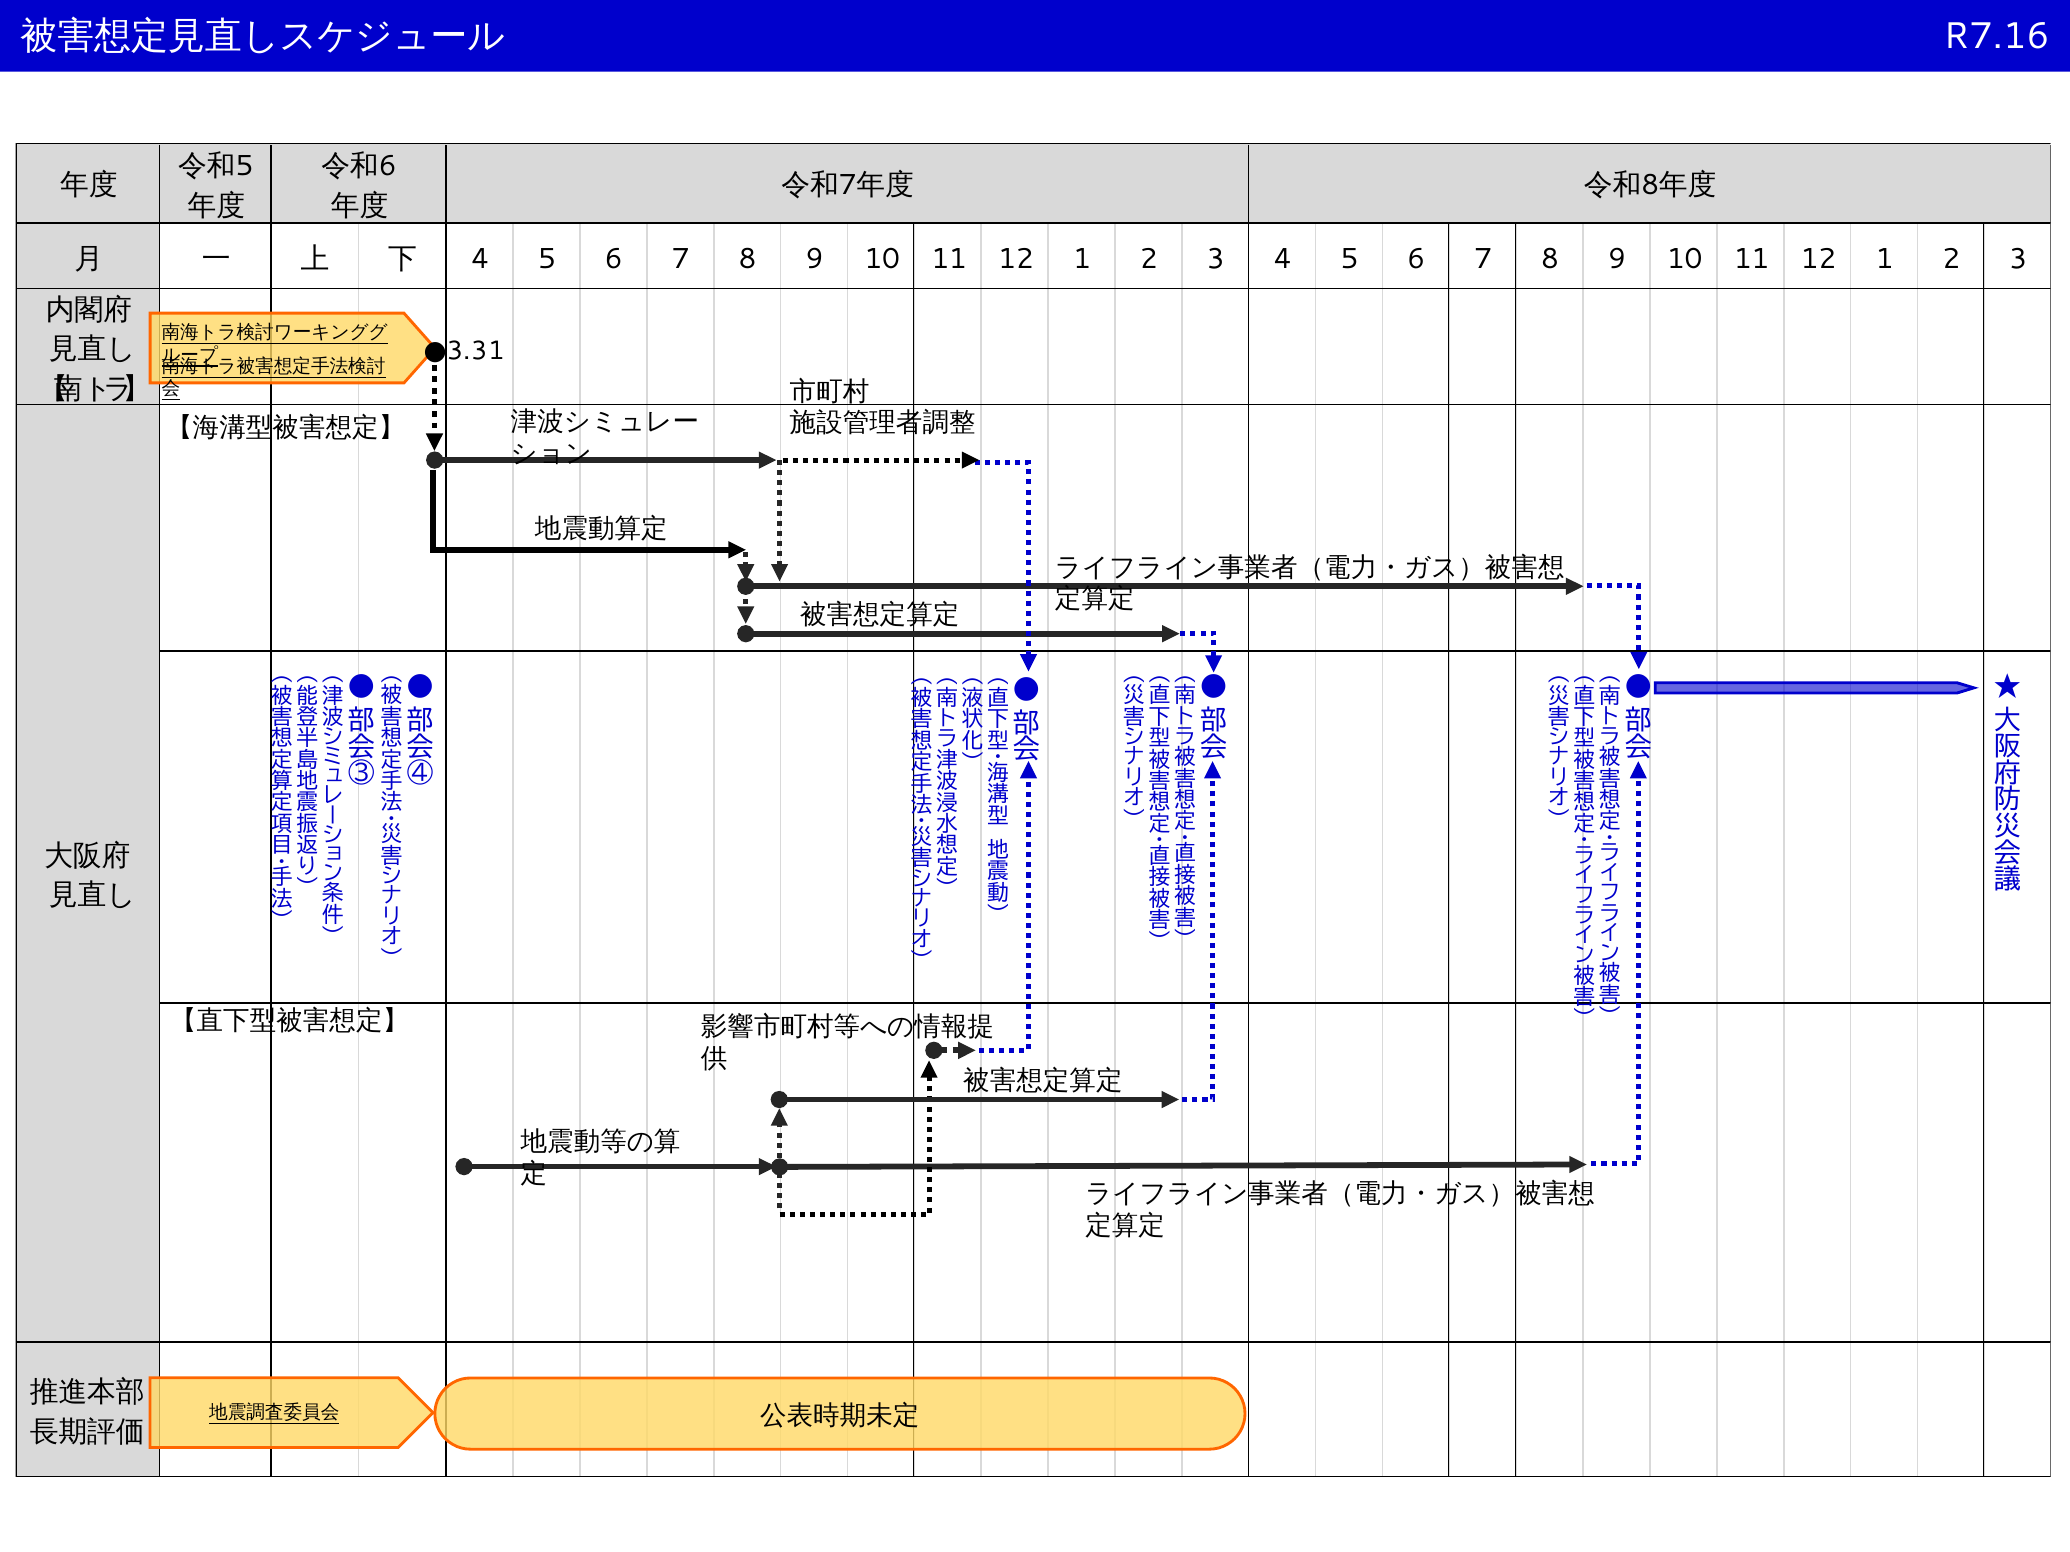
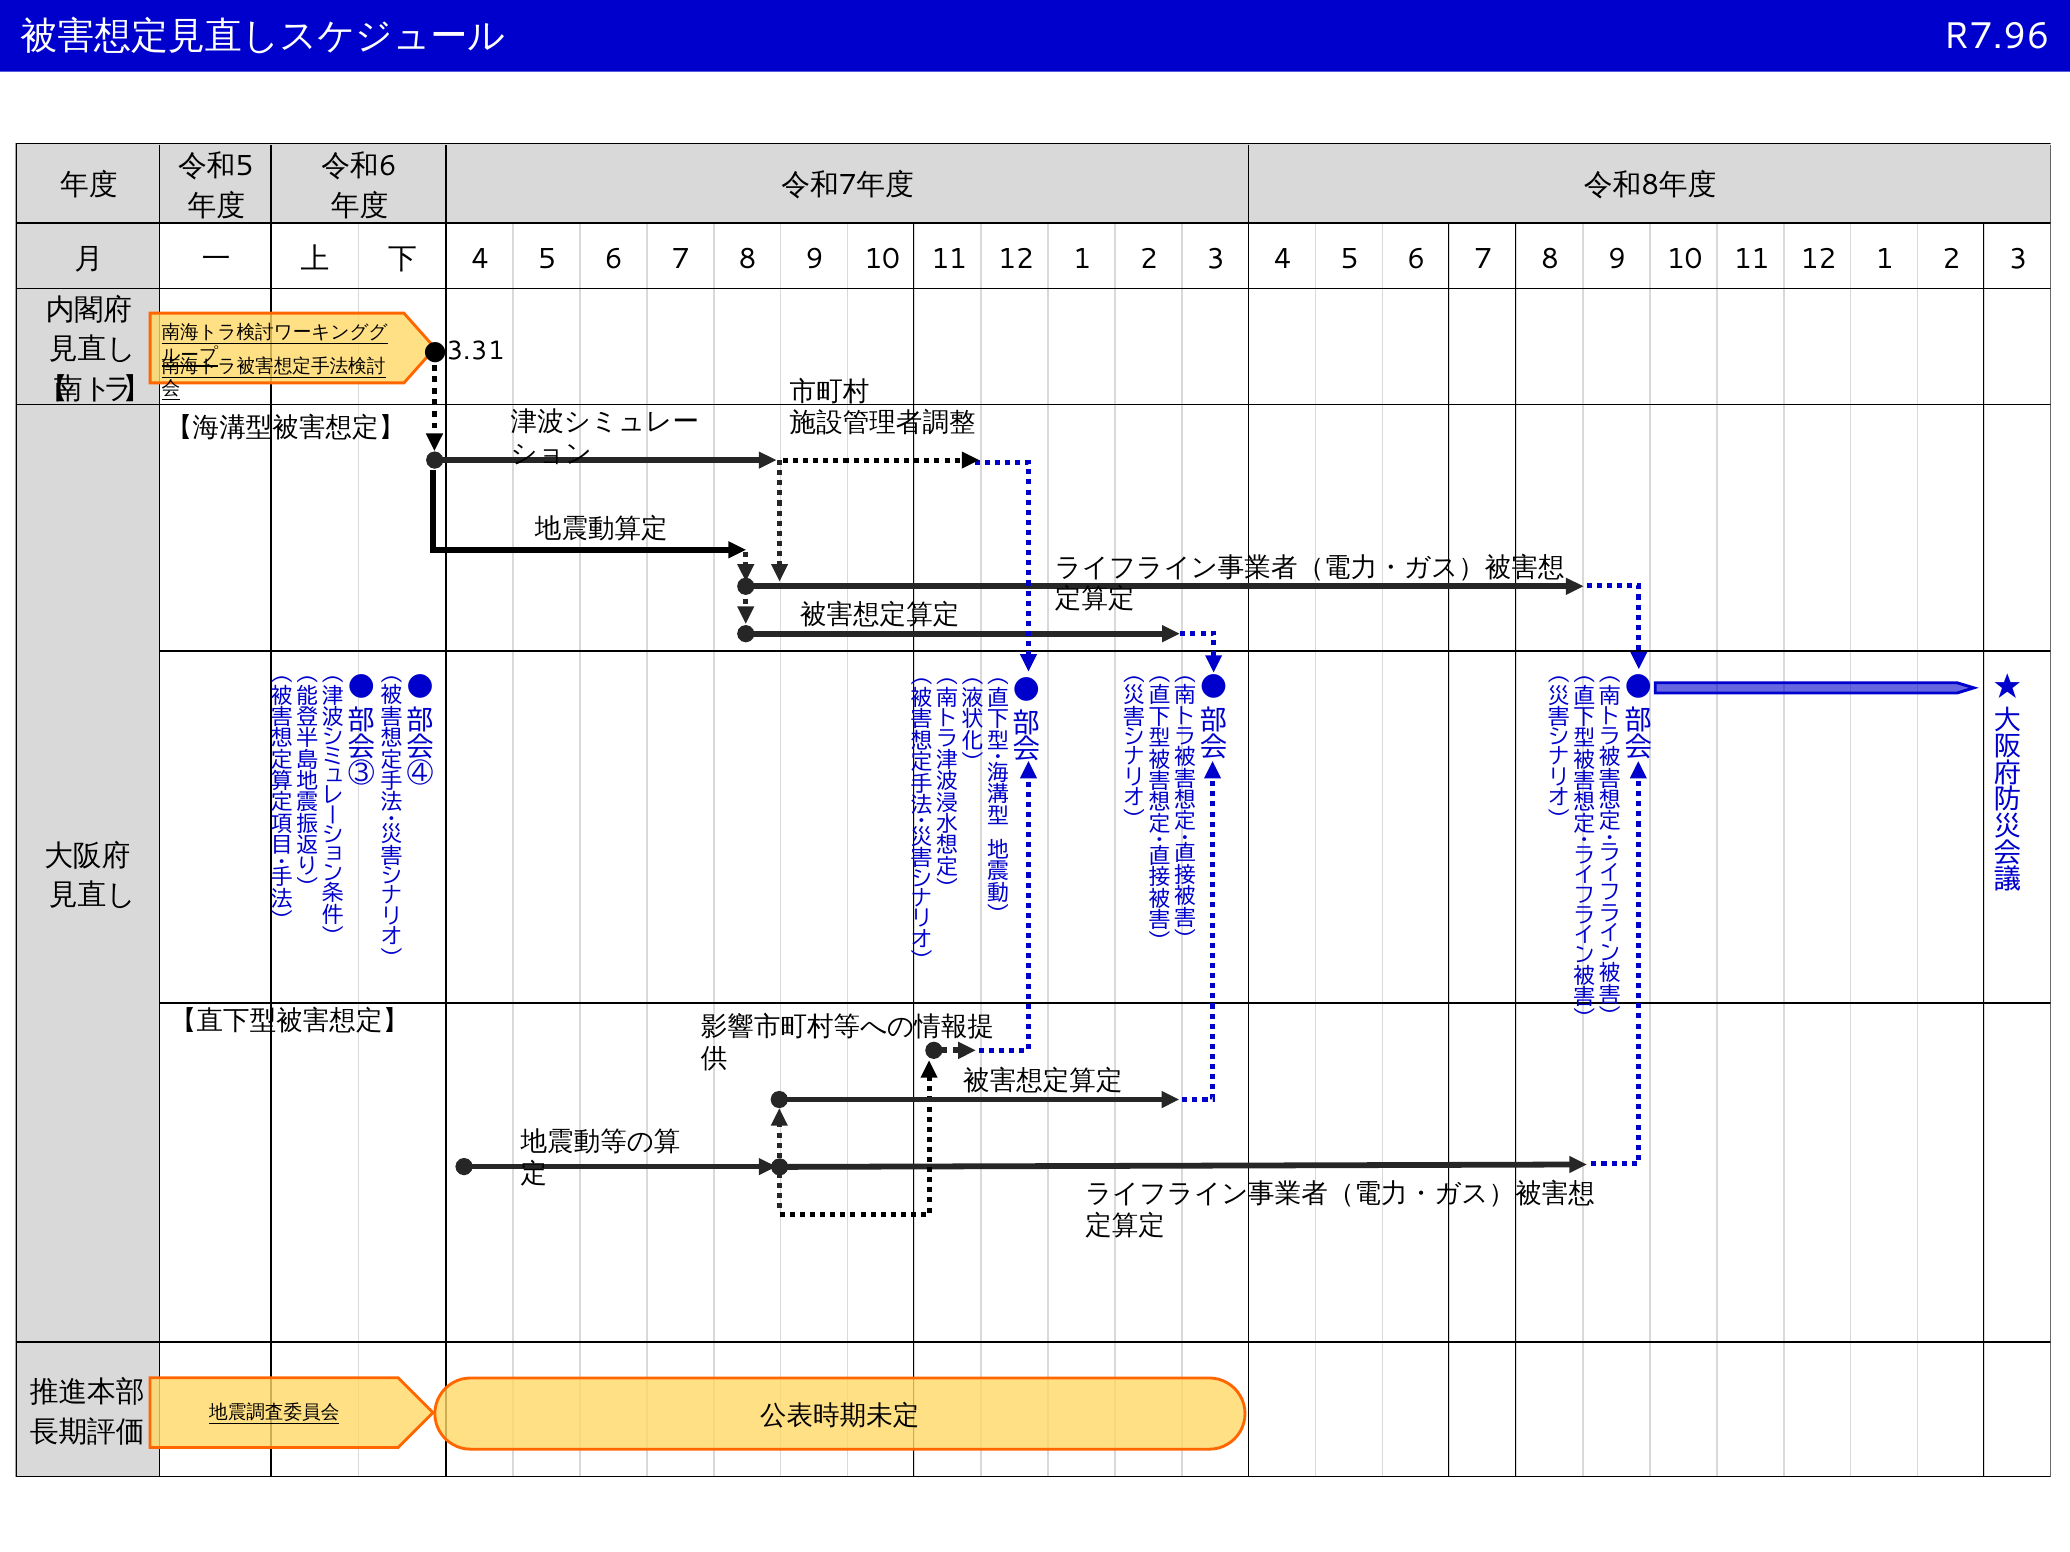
R7.16: R7.16 -> R7.96
